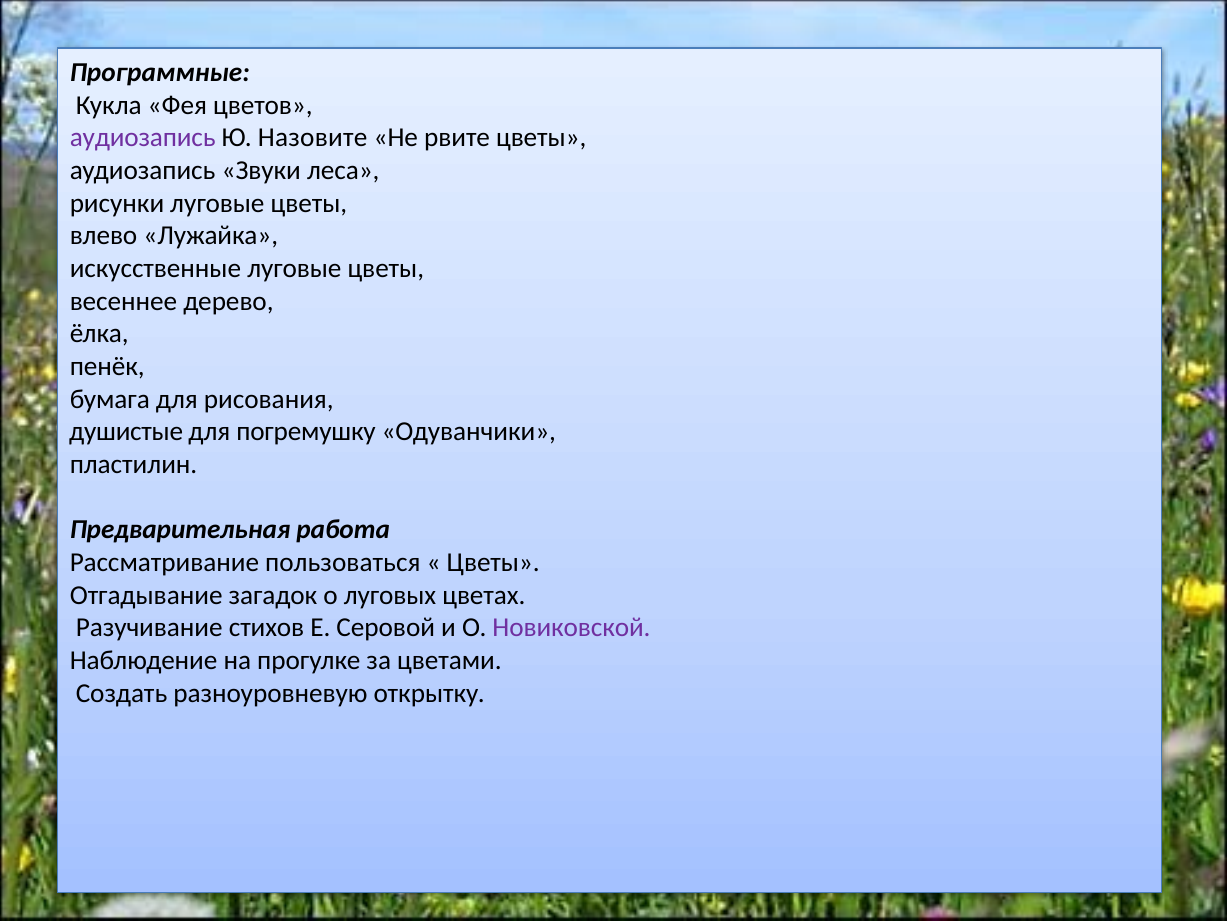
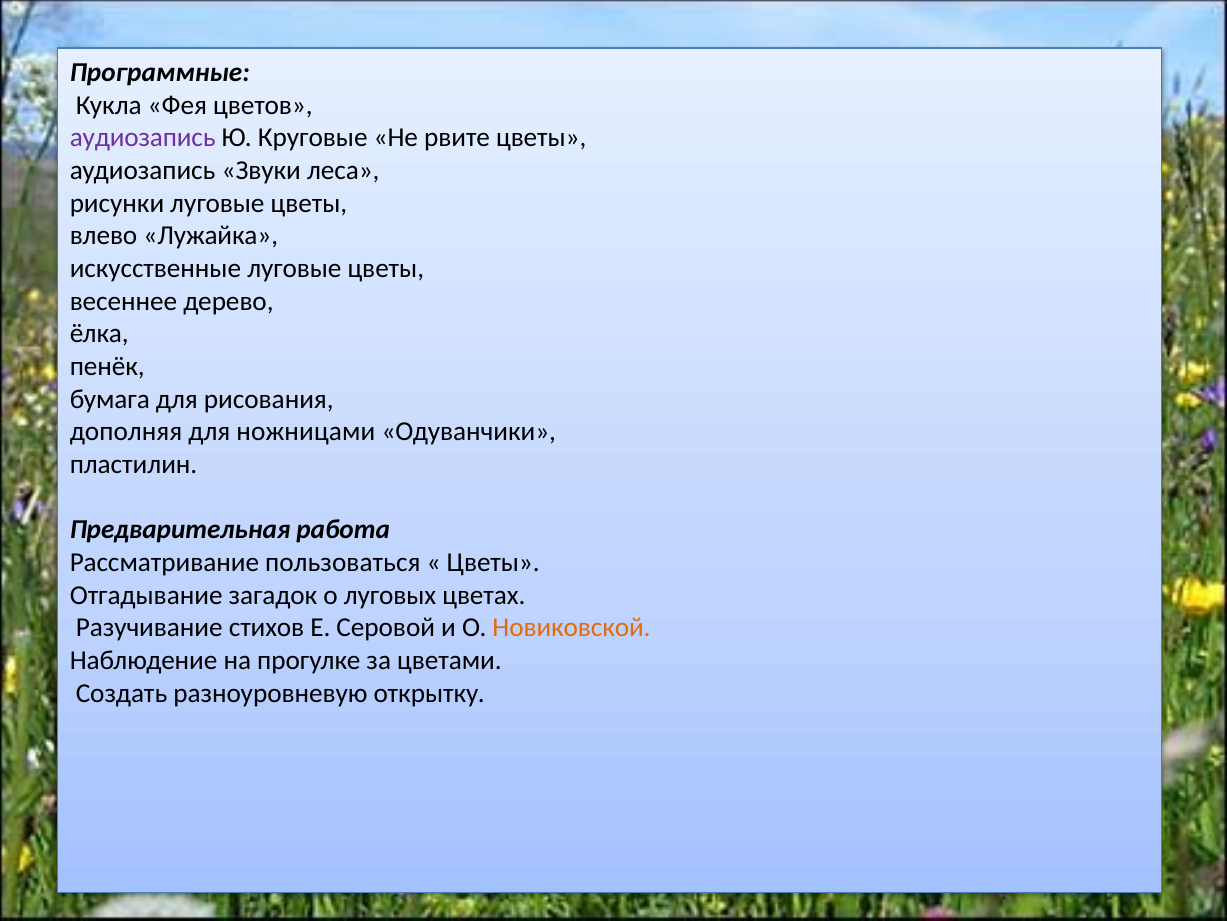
Назовите: Назовите -> Круговые
душистые: душистые -> дополняя
погремушку: погремушку -> ножницами
Новиковской colour: purple -> orange
